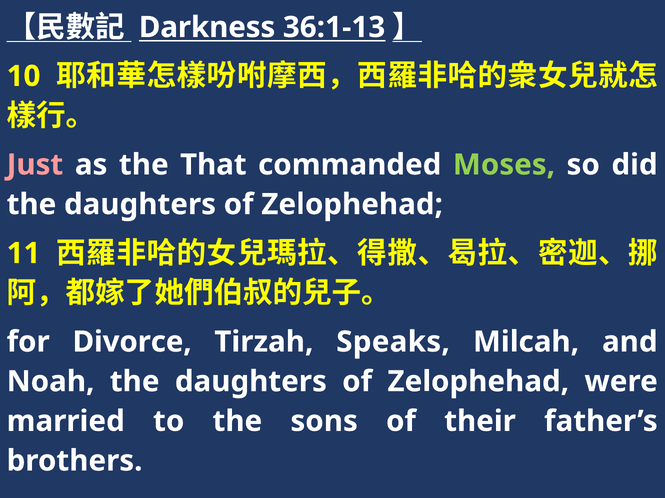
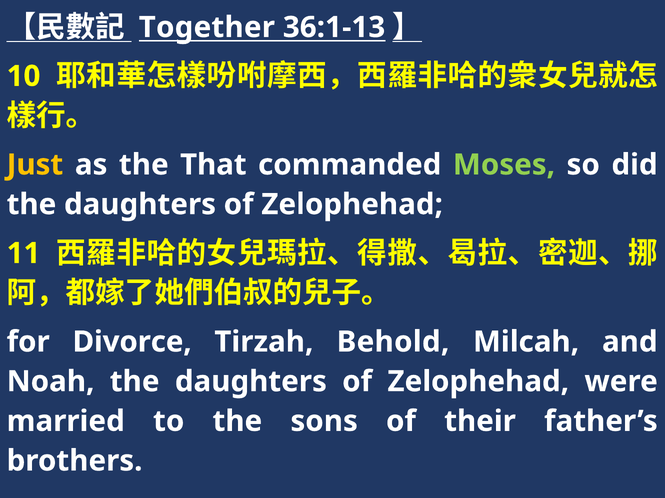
Darkness: Darkness -> Together
Just colour: pink -> yellow
Speaks: Speaks -> Behold
